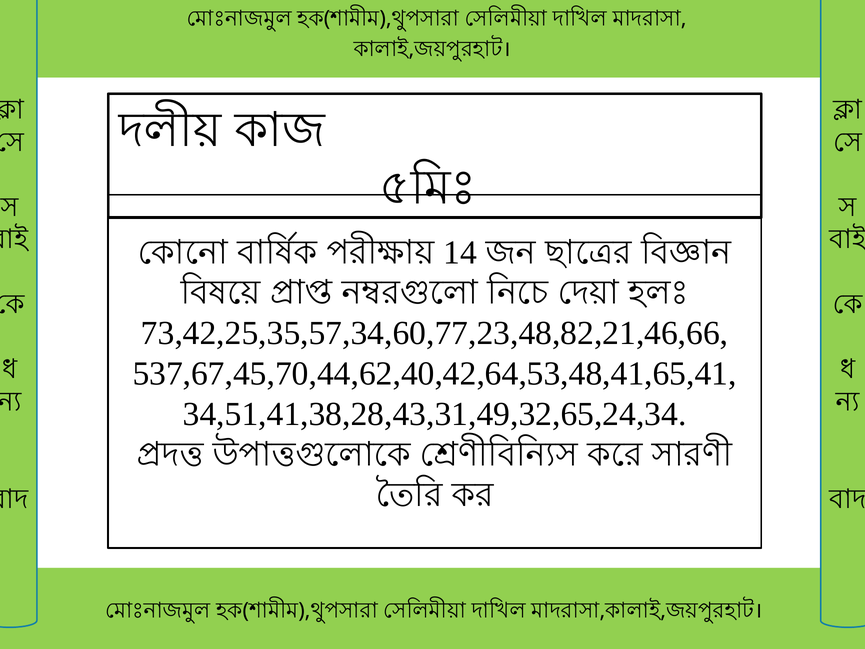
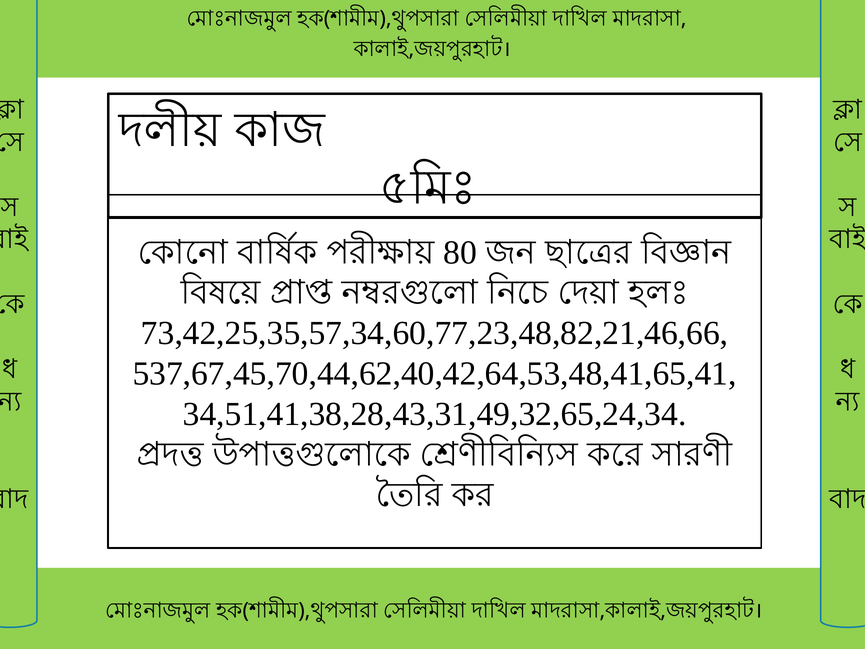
14: 14 -> 80
